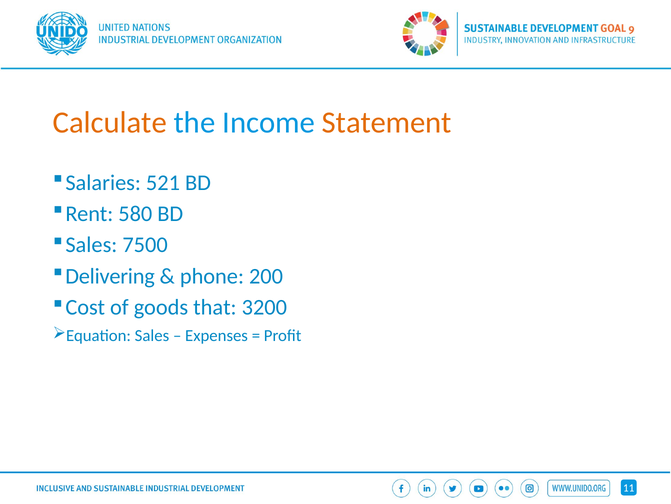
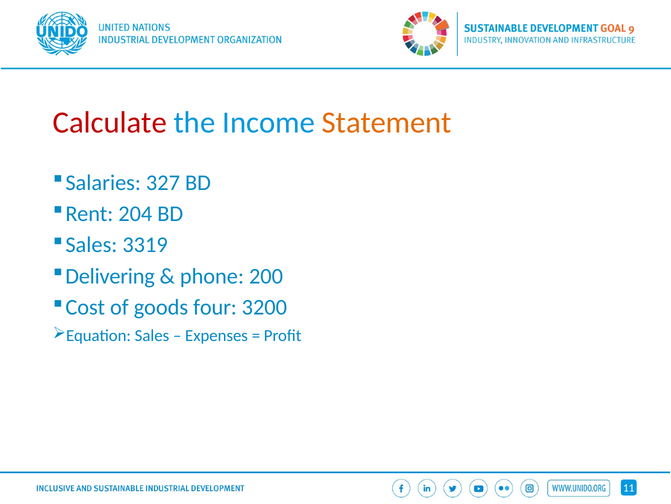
Calculate colour: orange -> red
521: 521 -> 327
580: 580 -> 204
7500: 7500 -> 3319
that: that -> four
